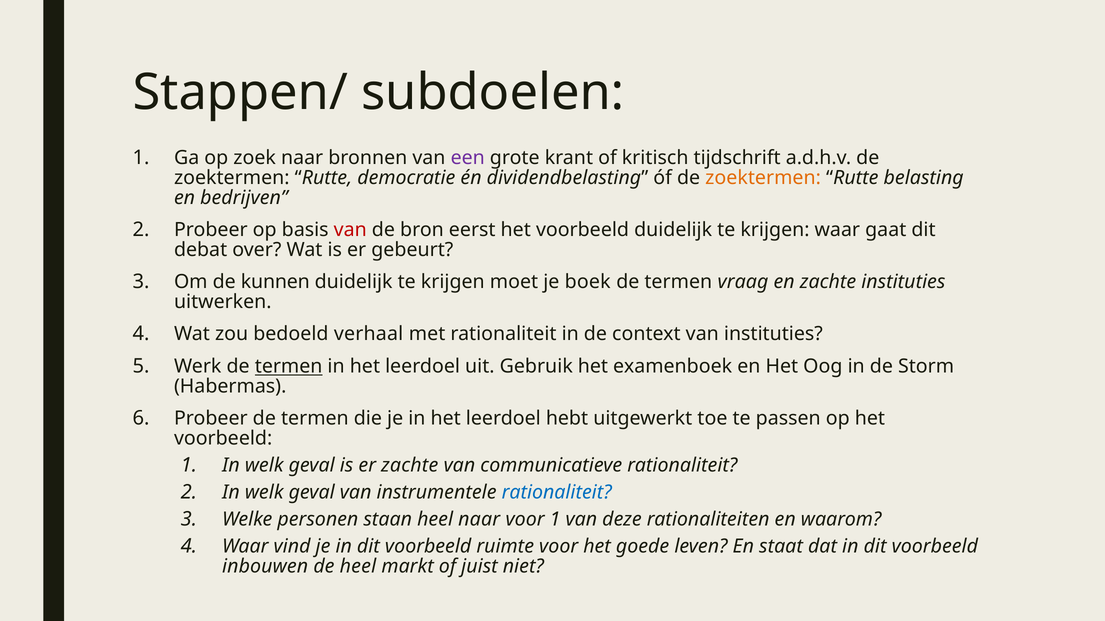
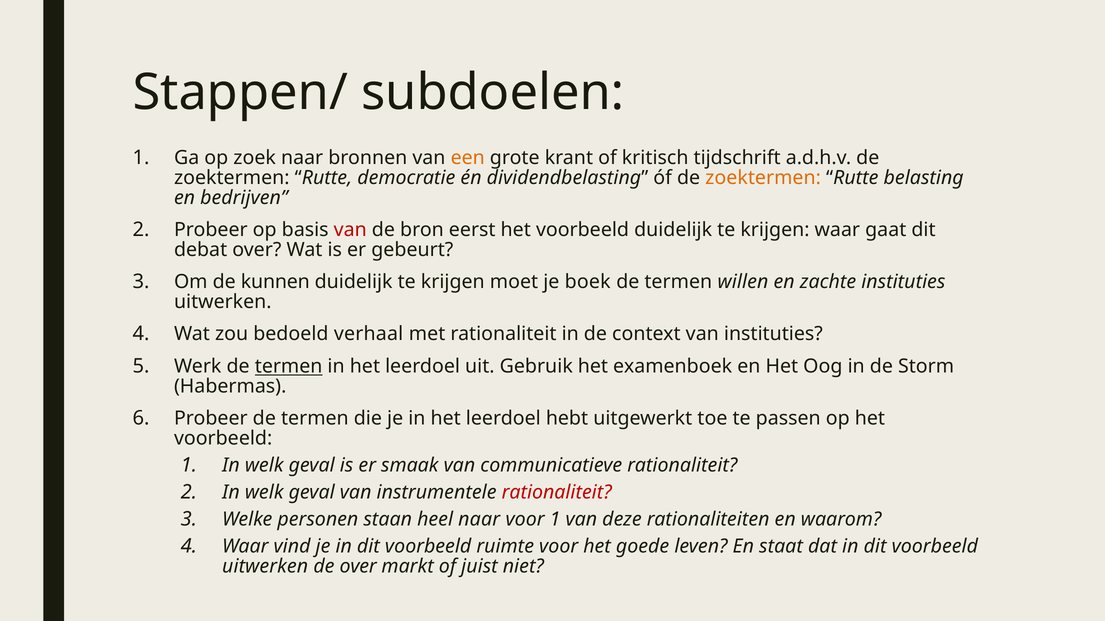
een colour: purple -> orange
vraag: vraag -> willen
er zachte: zachte -> smaak
rationaliteit at (557, 493) colour: blue -> red
inbouwen at (265, 567): inbouwen -> uitwerken
de heel: heel -> over
